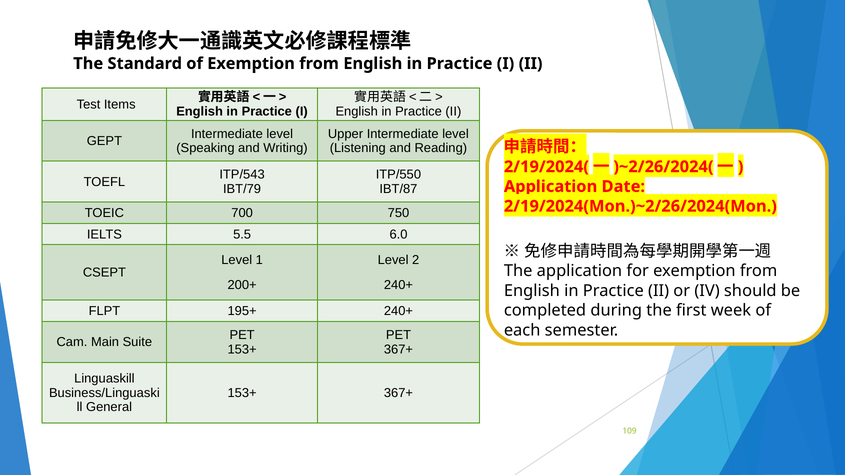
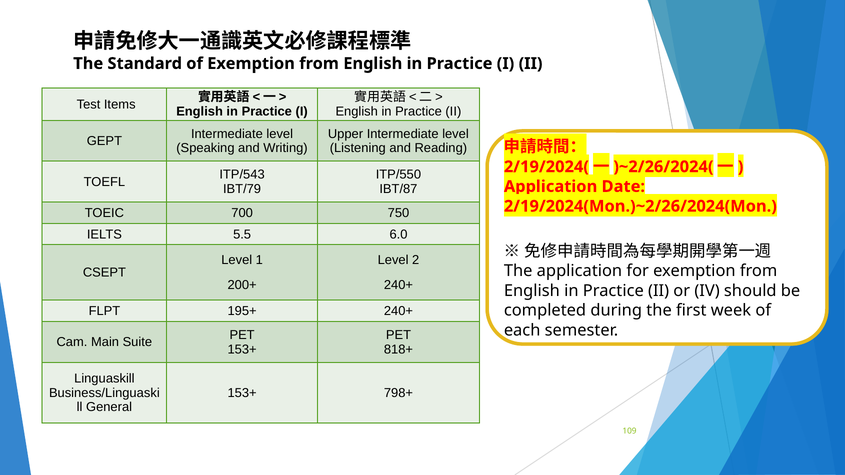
367+ at (398, 350): 367+ -> 818+
153+ 367+: 367+ -> 798+
